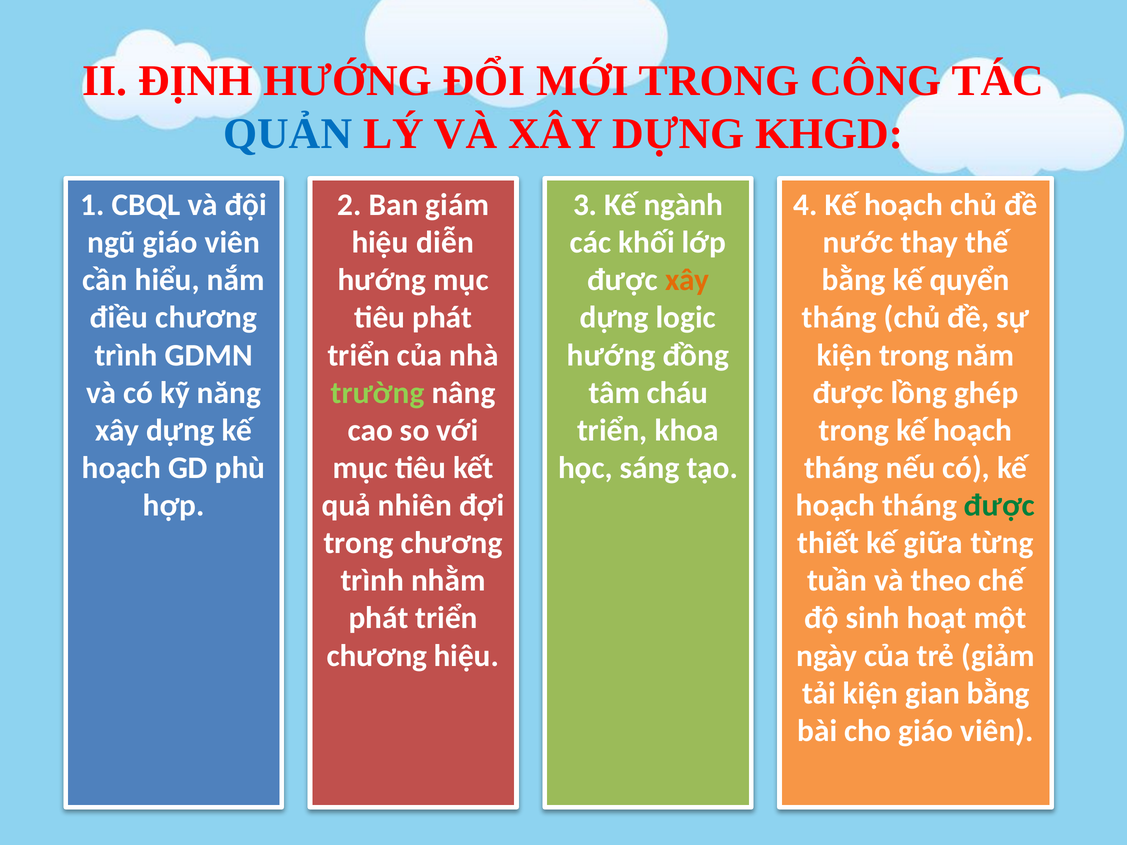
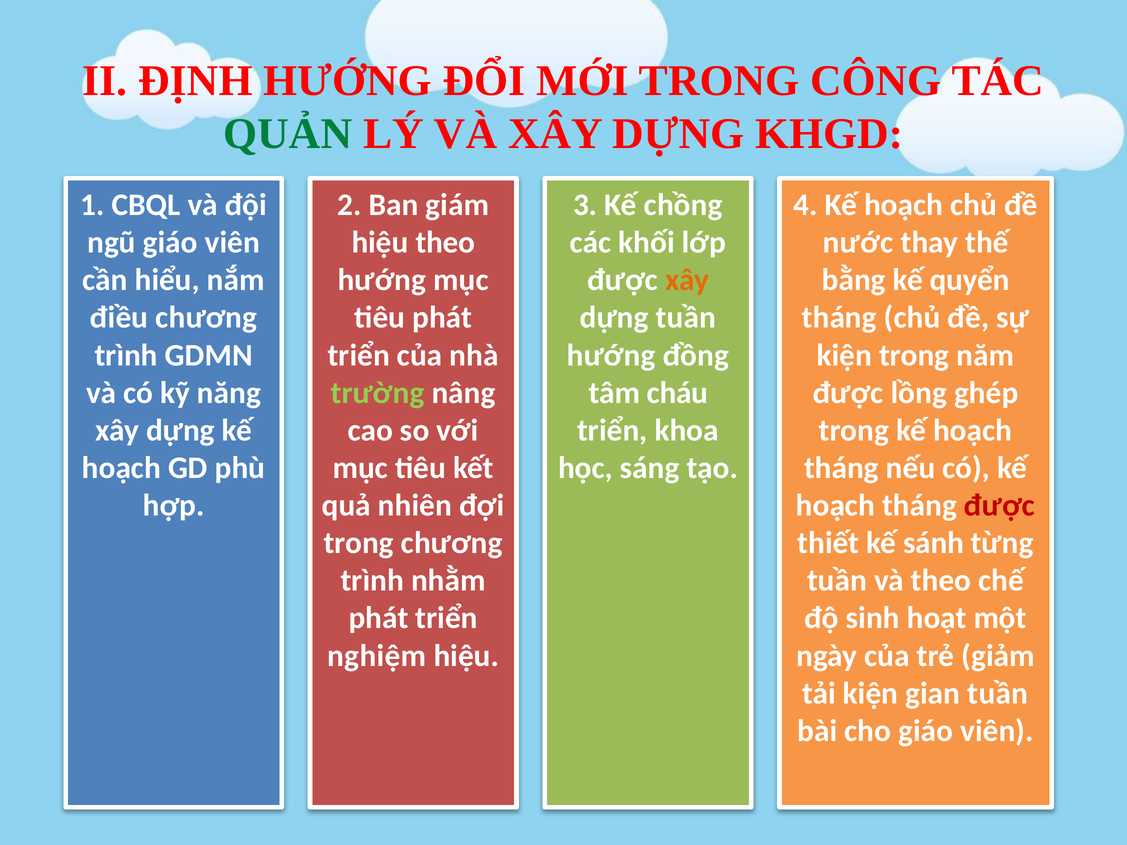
QUẢN colour: blue -> green
ngành: ngành -> chồng
hiệu diễn: diễn -> theo
dựng logic: logic -> tuần
được at (999, 506) colour: green -> red
giữa: giữa -> sánh
chương at (377, 656): chương -> nghiệm
gian bằng: bằng -> tuần
